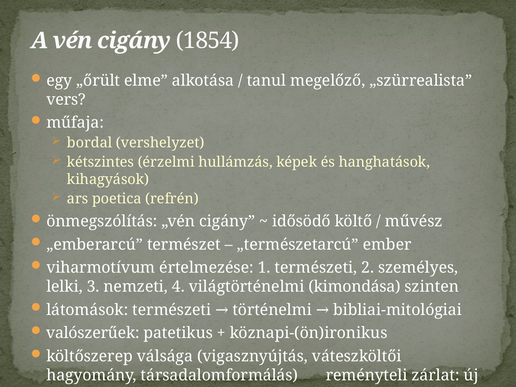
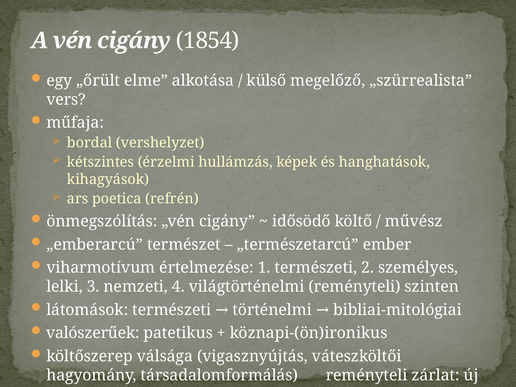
tanul: tanul -> külső
világtörténelmi kimondása: kimondása -> reményteli
